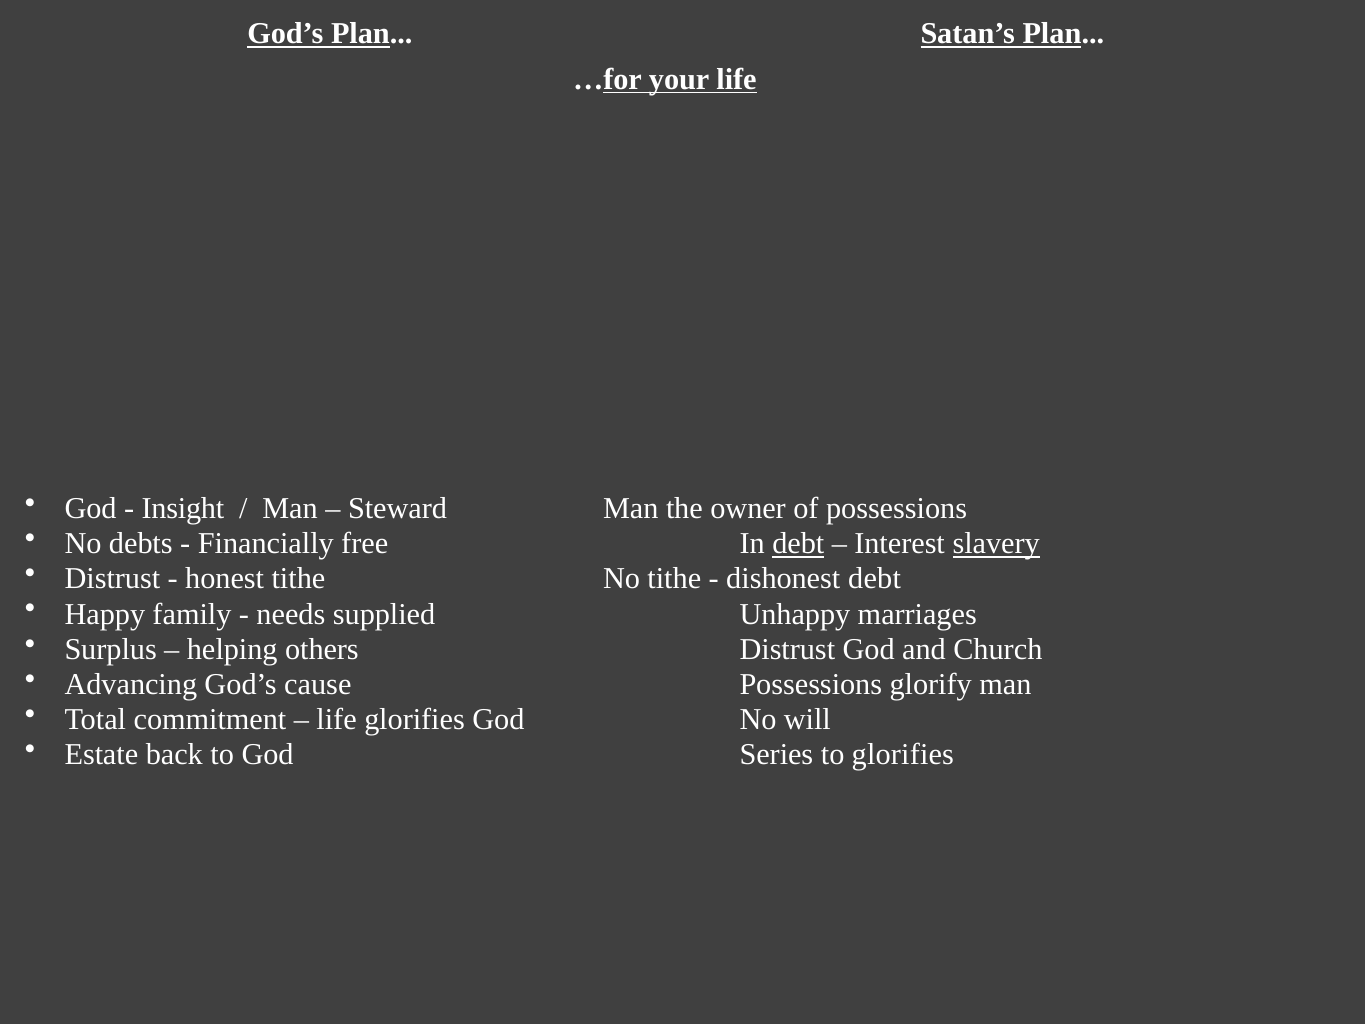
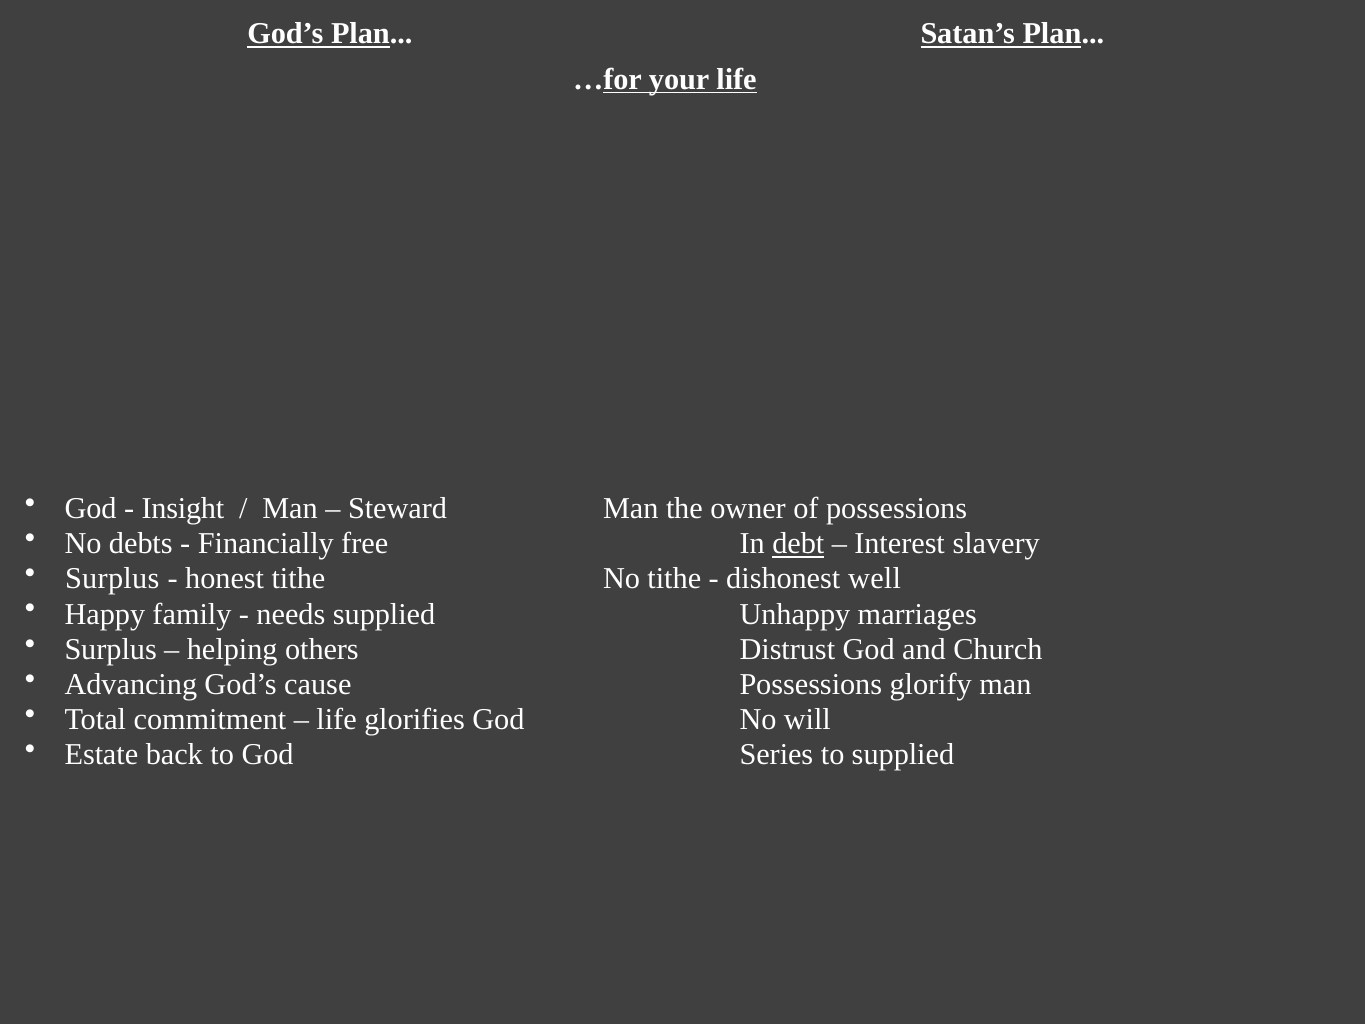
slavery underline: present -> none
Distrust at (112, 579): Distrust -> Surplus
dishonest debt: debt -> well
to glorifies: glorifies -> supplied
